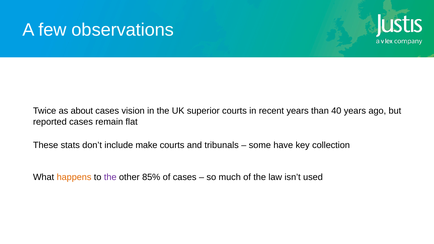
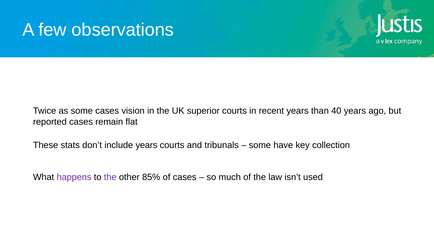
as about: about -> some
include make: make -> years
happens colour: orange -> purple
